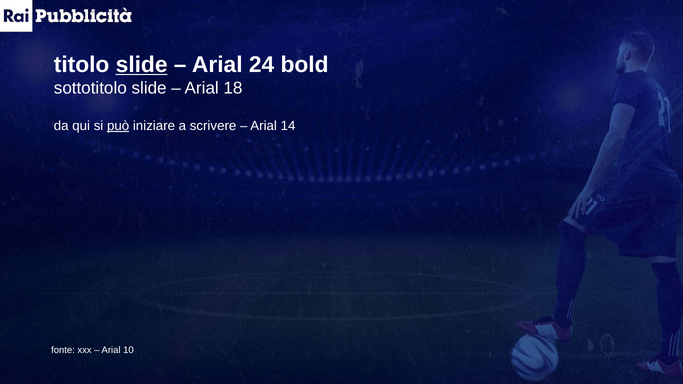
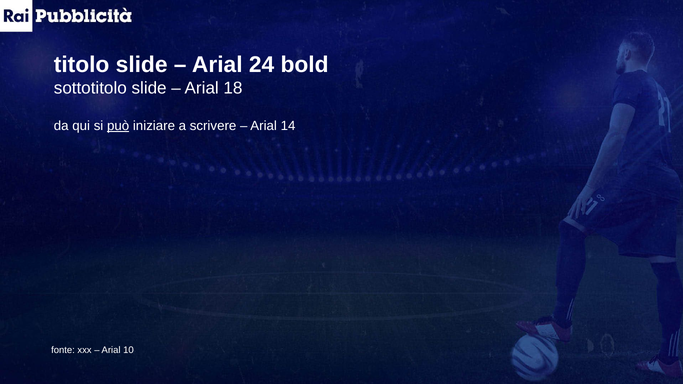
slide at (142, 65) underline: present -> none
